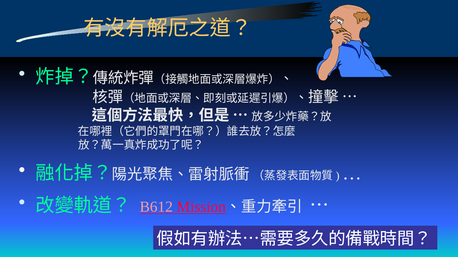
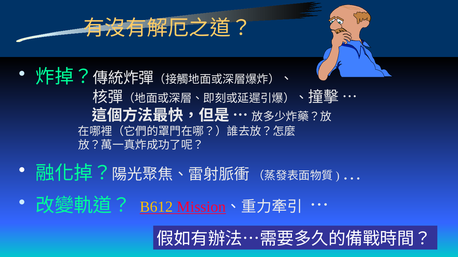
B612 colour: pink -> yellow
